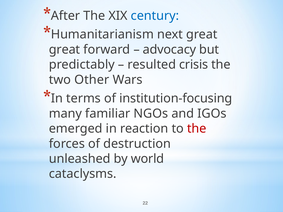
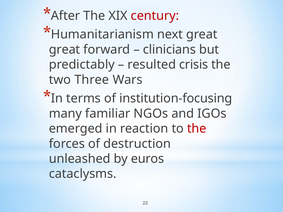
century colour: blue -> red
advocacy: advocacy -> clinicians
Other: Other -> Three
world: world -> euros
